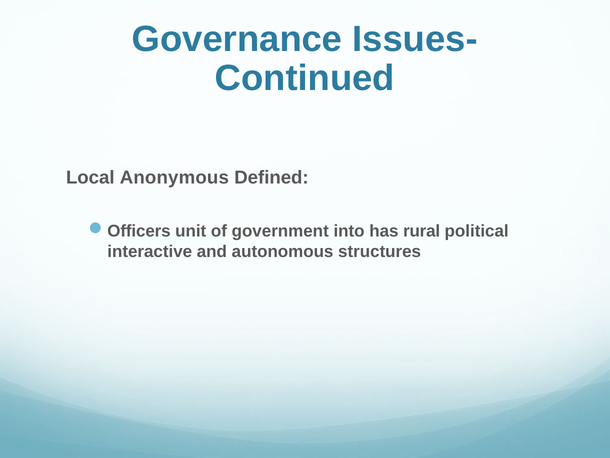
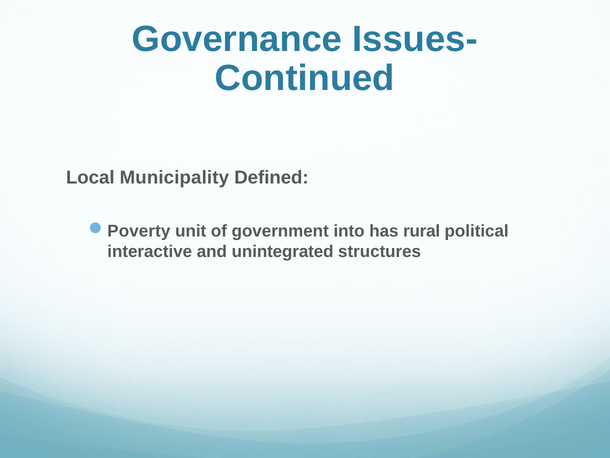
Anonymous: Anonymous -> Municipality
Officers: Officers -> Poverty
autonomous: autonomous -> unintegrated
